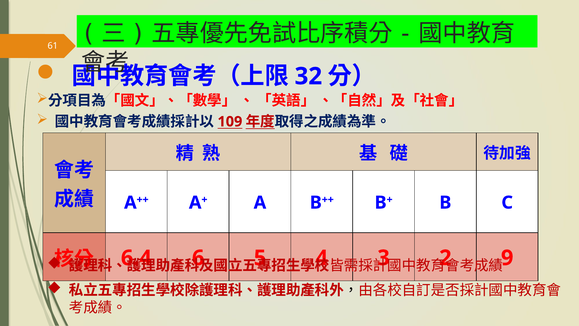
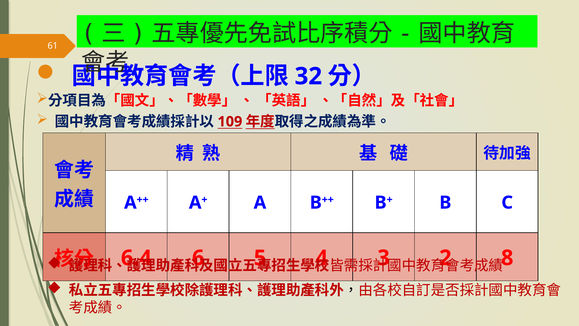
9: 9 -> 8
